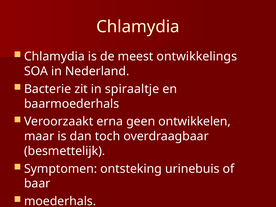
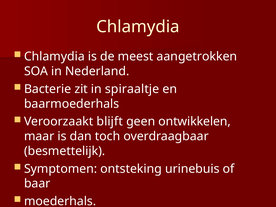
ontwikkelings: ontwikkelings -> aangetrokken
erna: erna -> blijft
